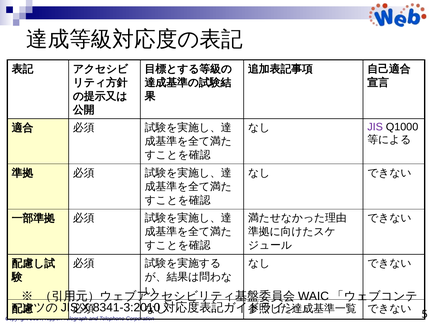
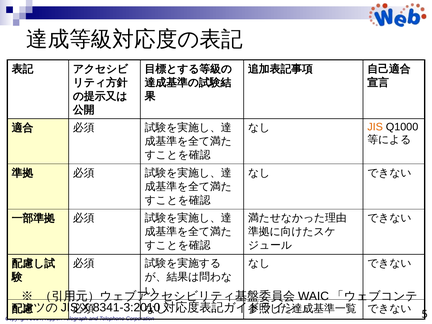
JIS colour: purple -> orange
